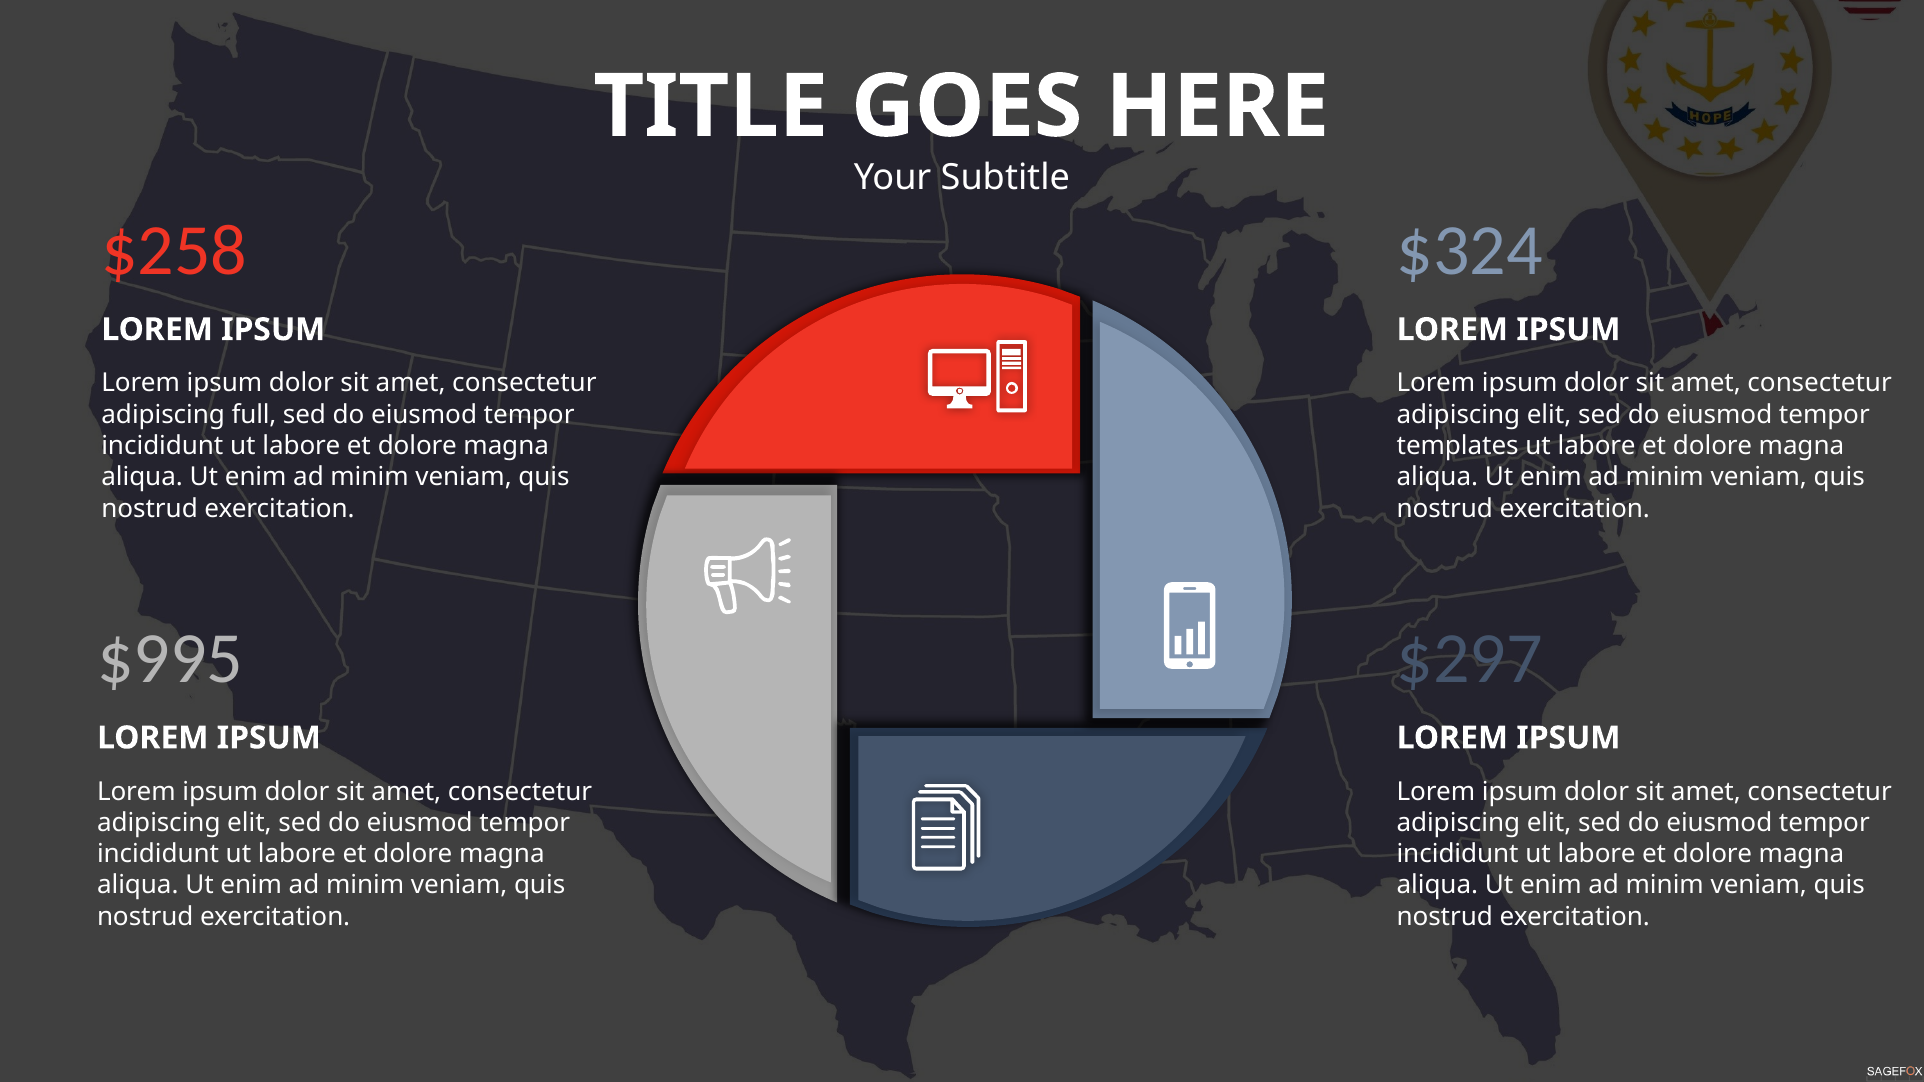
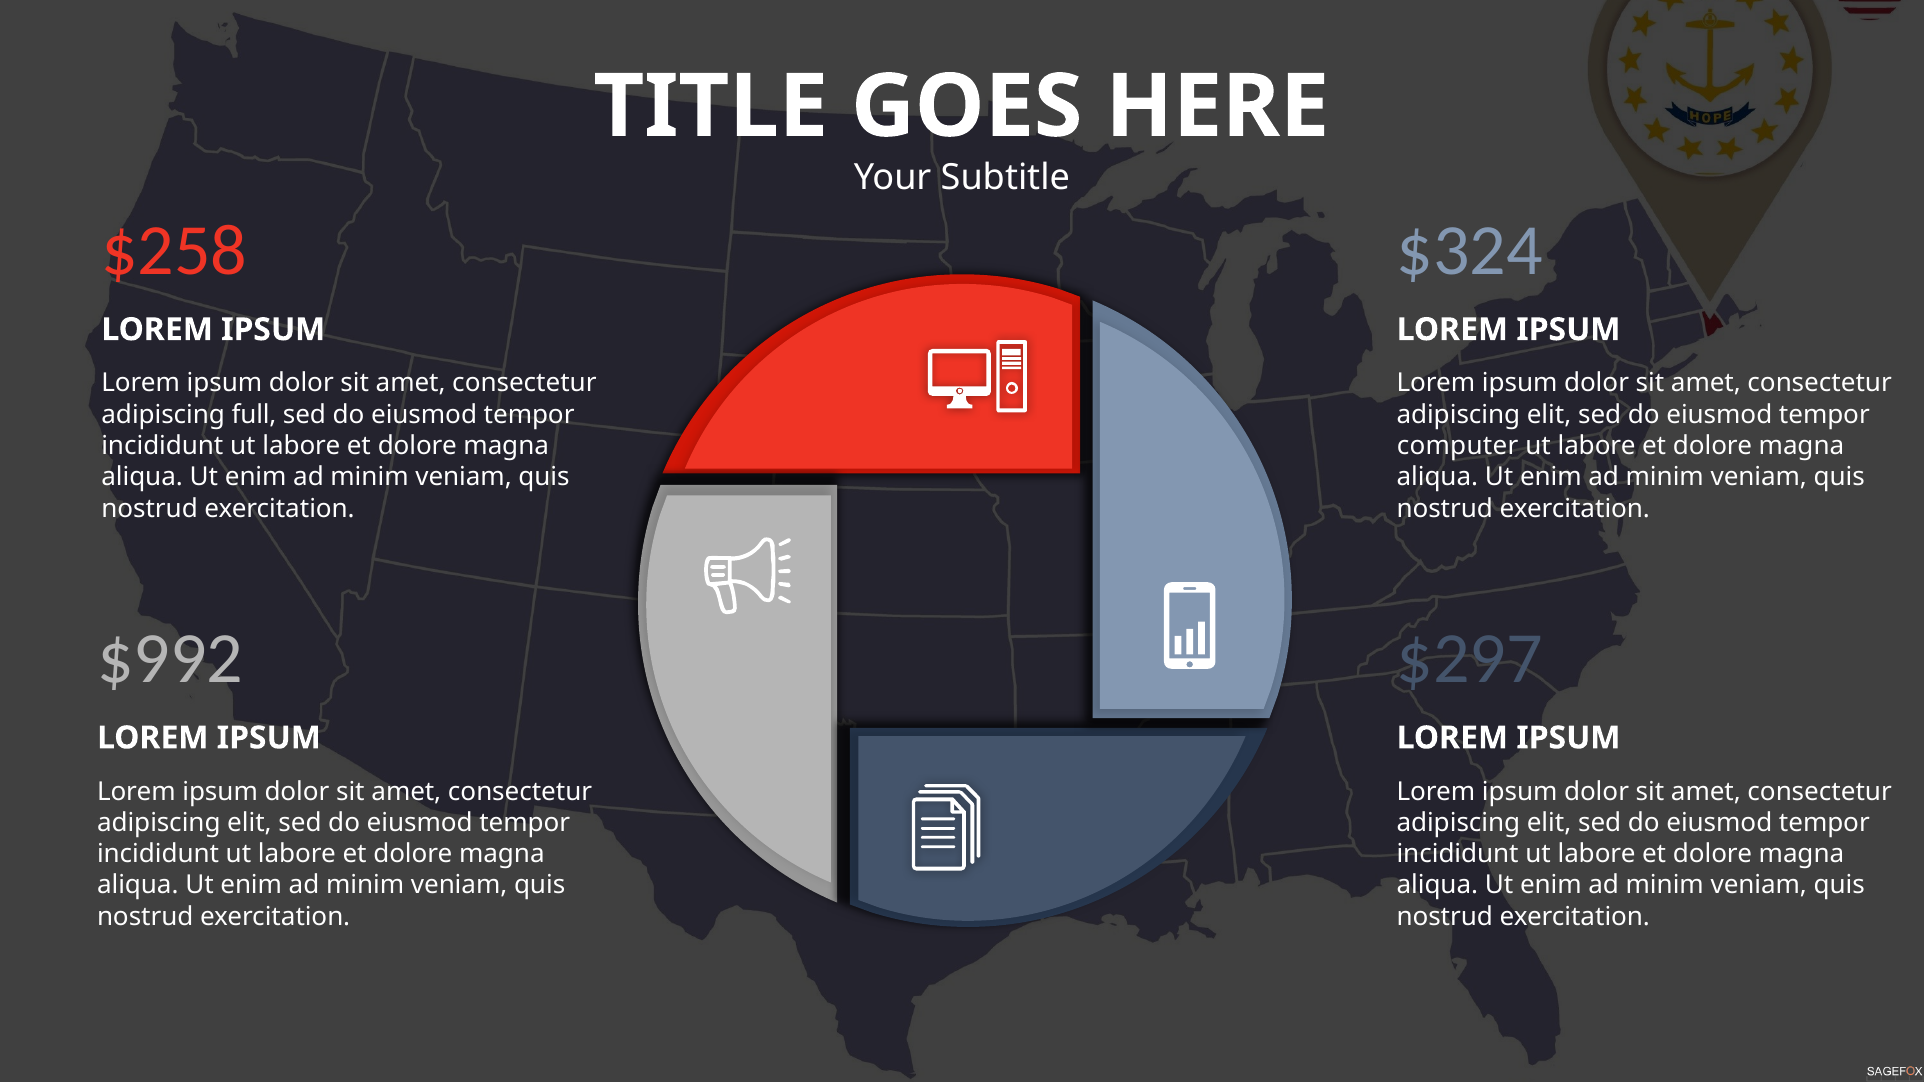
templates: templates -> computer
$995: $995 -> $992
